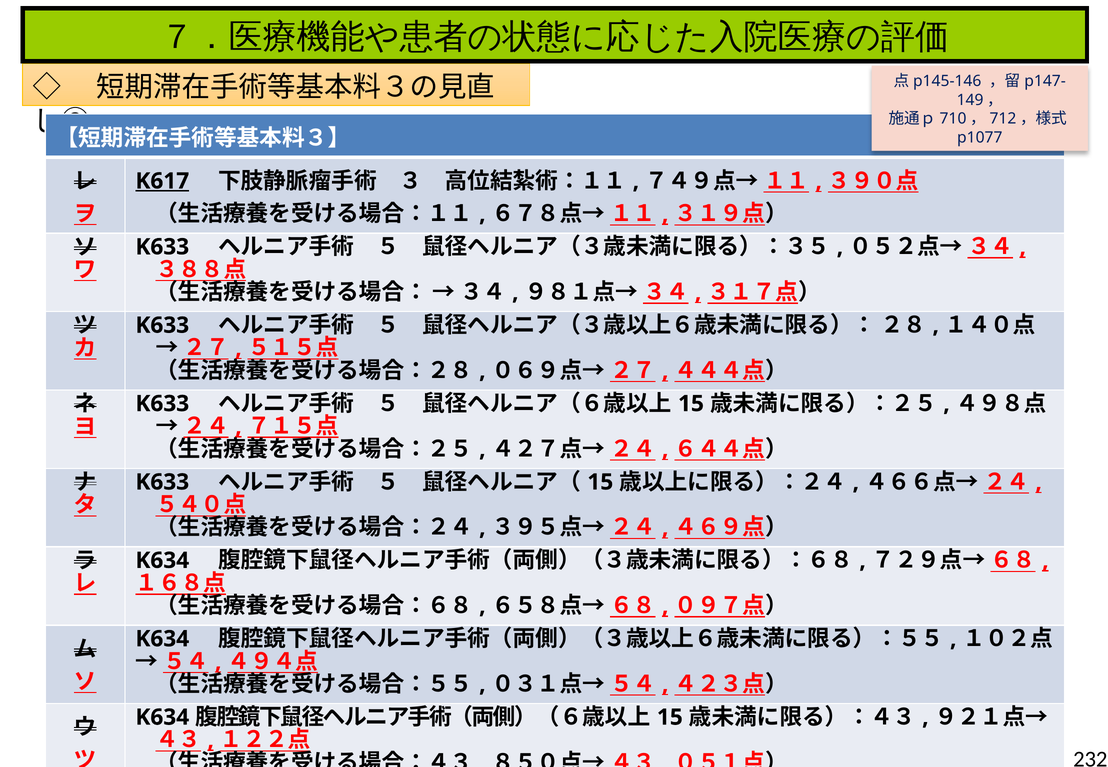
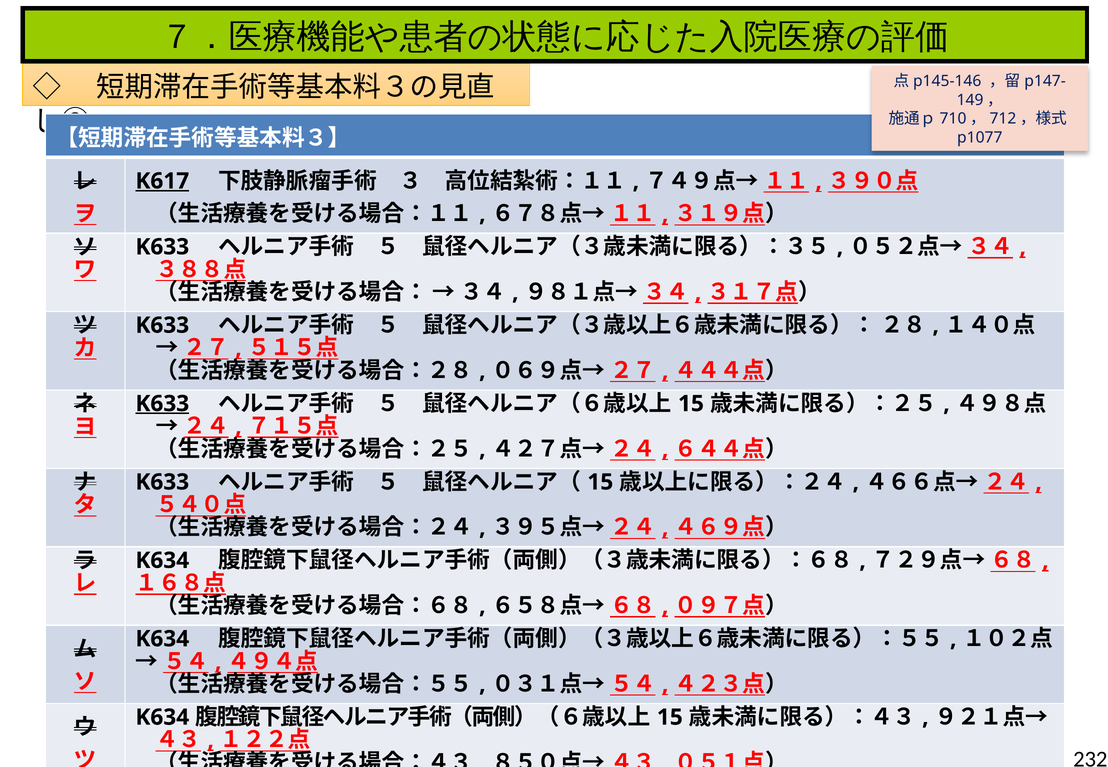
K633 at (162, 404) underline: none -> present
